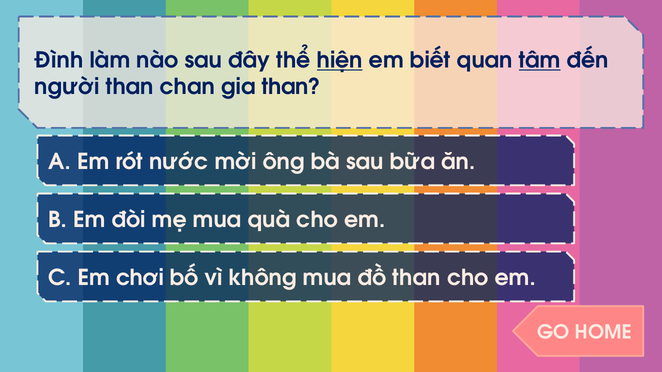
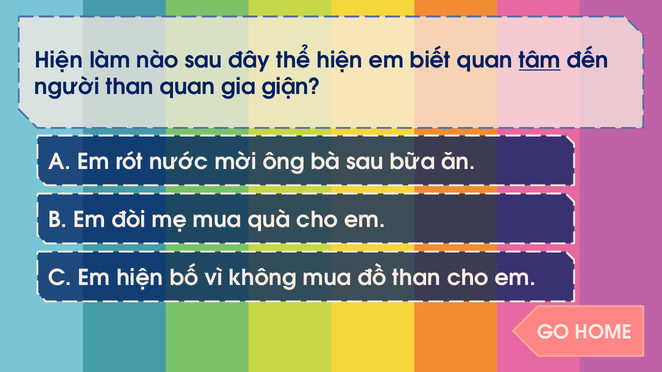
Đình at (59, 61): Đình -> Hiện
hiện at (340, 61) underline: present -> none
than chan: chan -> quan
gia than: than -> giận
Em chơi: chơi -> hiện
